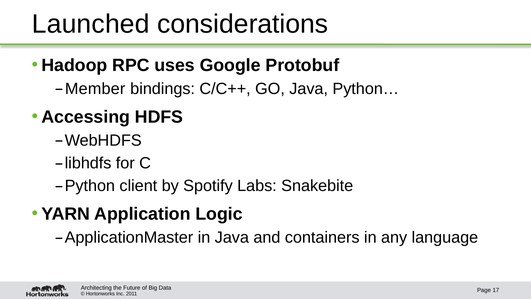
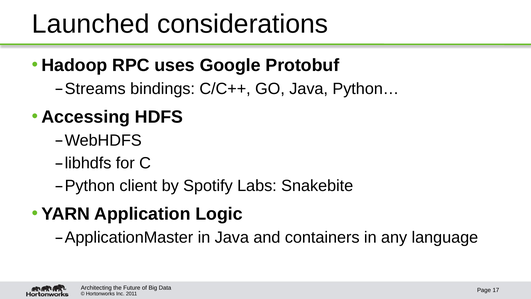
Member: Member -> Streams
